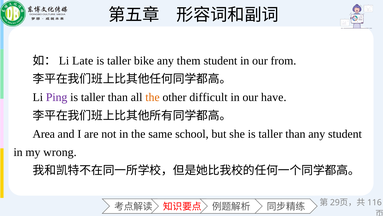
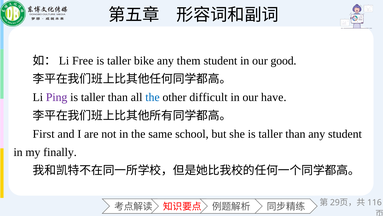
Late: Late -> Free
from: from -> good
the at (152, 97) colour: orange -> blue
Area: Area -> First
wrong: wrong -> finally
